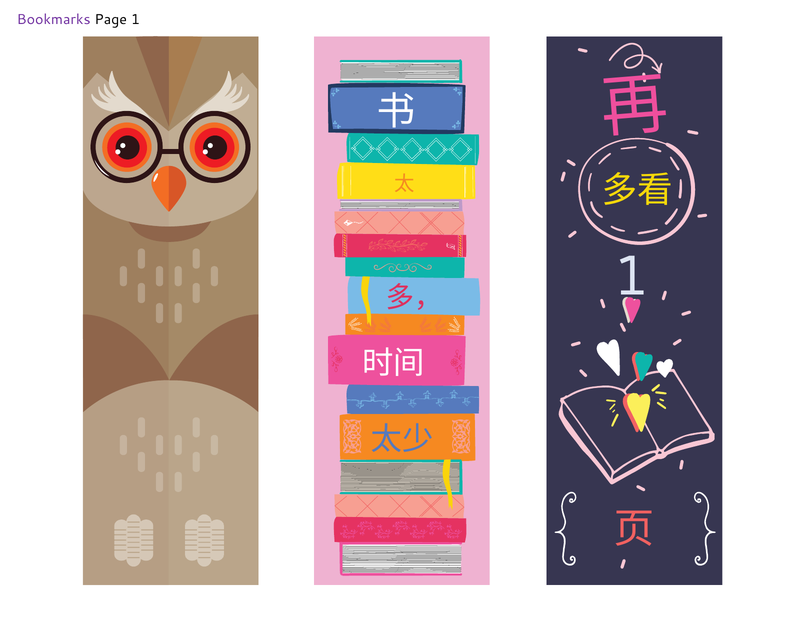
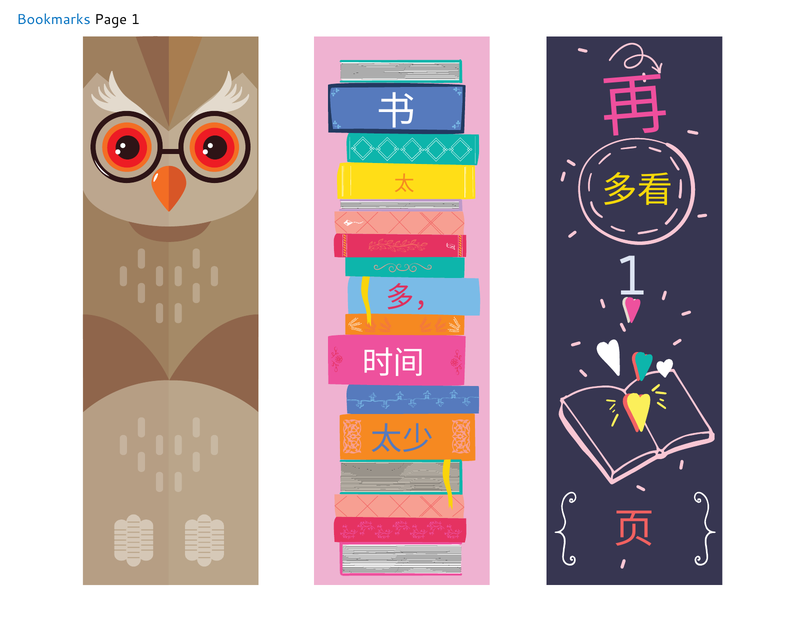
Bookmarks colour: purple -> blue
